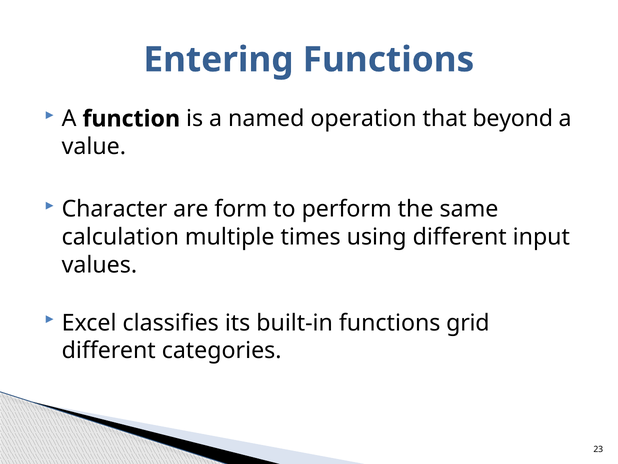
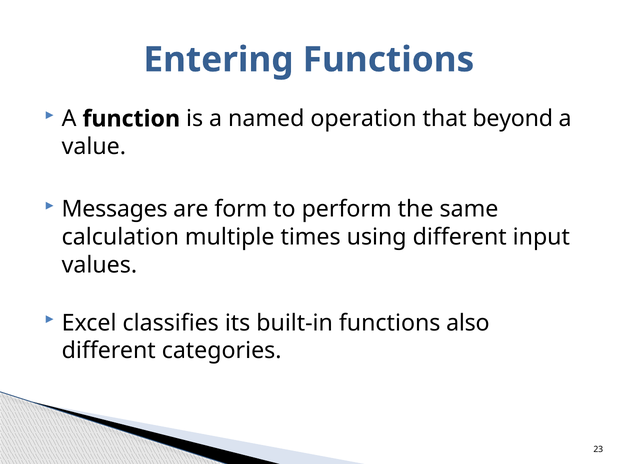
Character: Character -> Messages
grid: grid -> also
